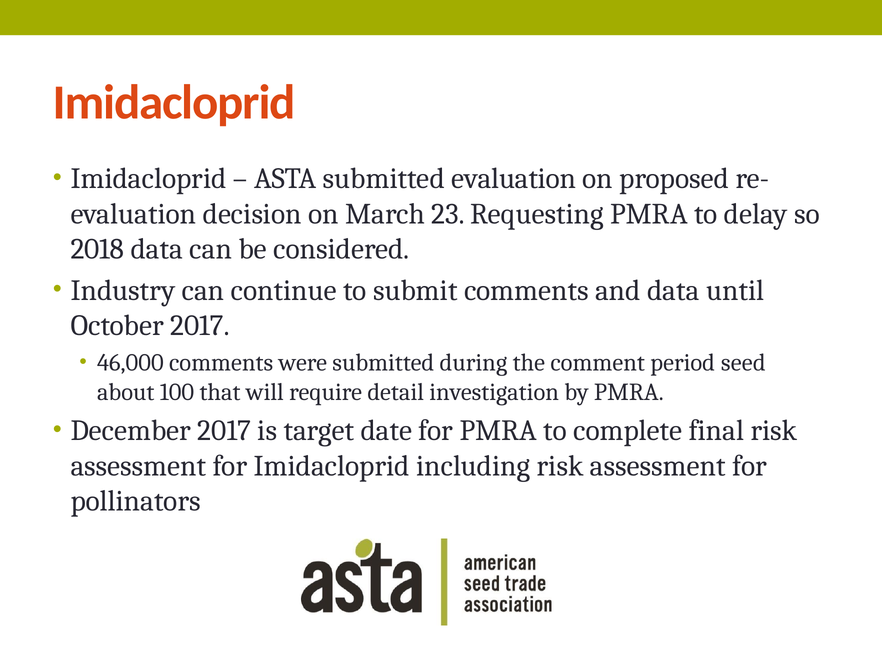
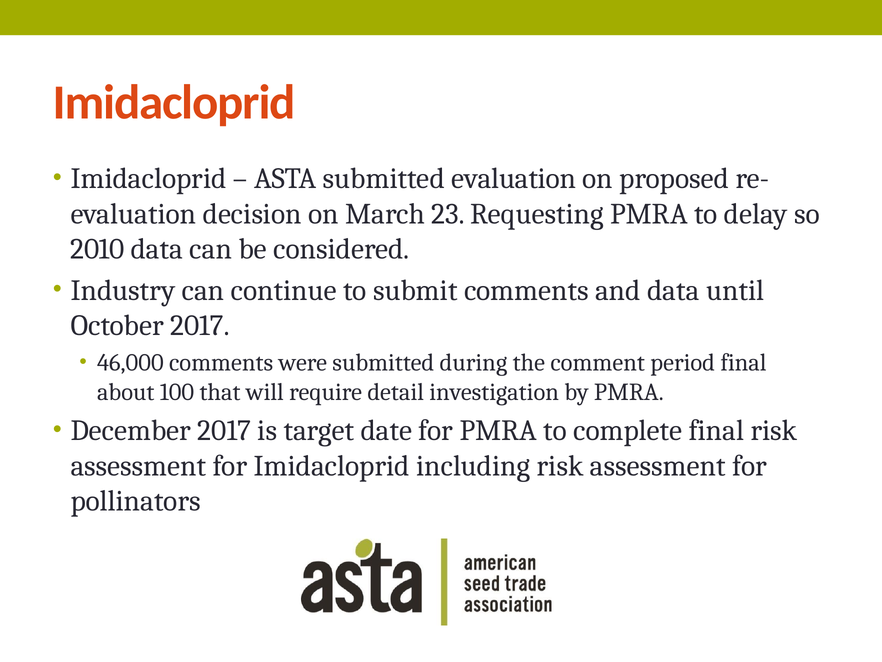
2018: 2018 -> 2010
period seed: seed -> final
